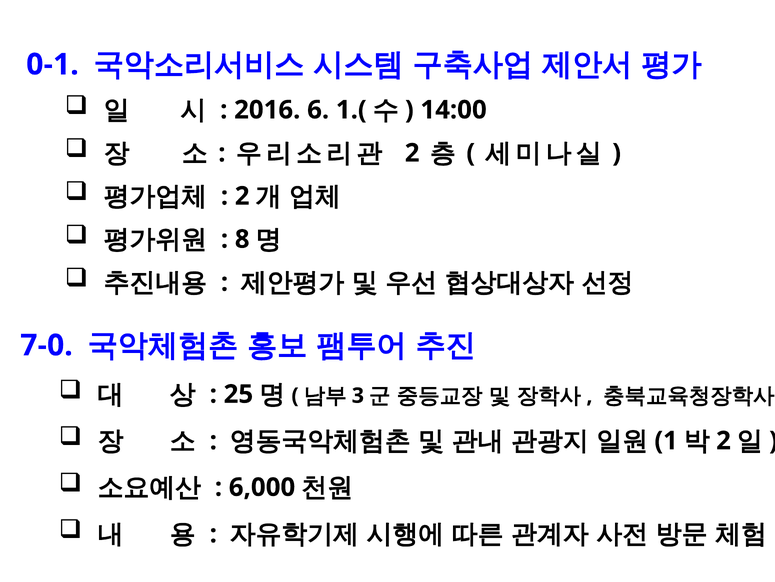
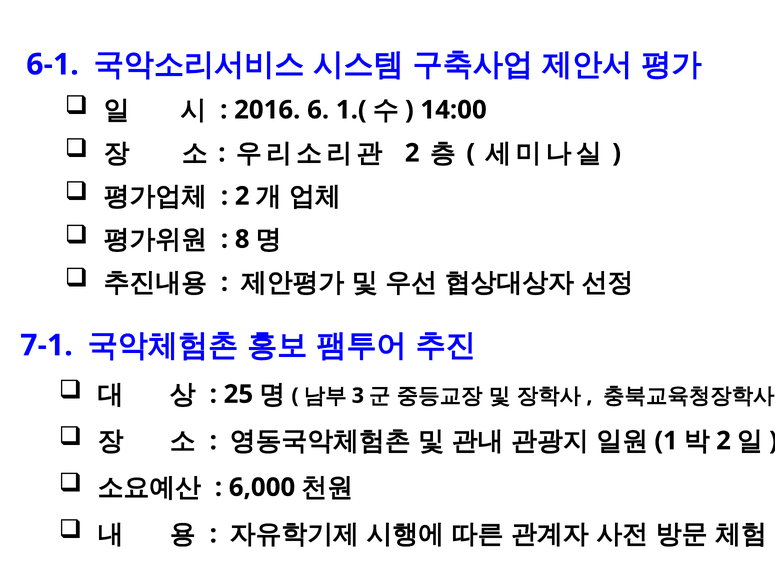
0-1: 0-1 -> 6-1
7-0: 7-0 -> 7-1
